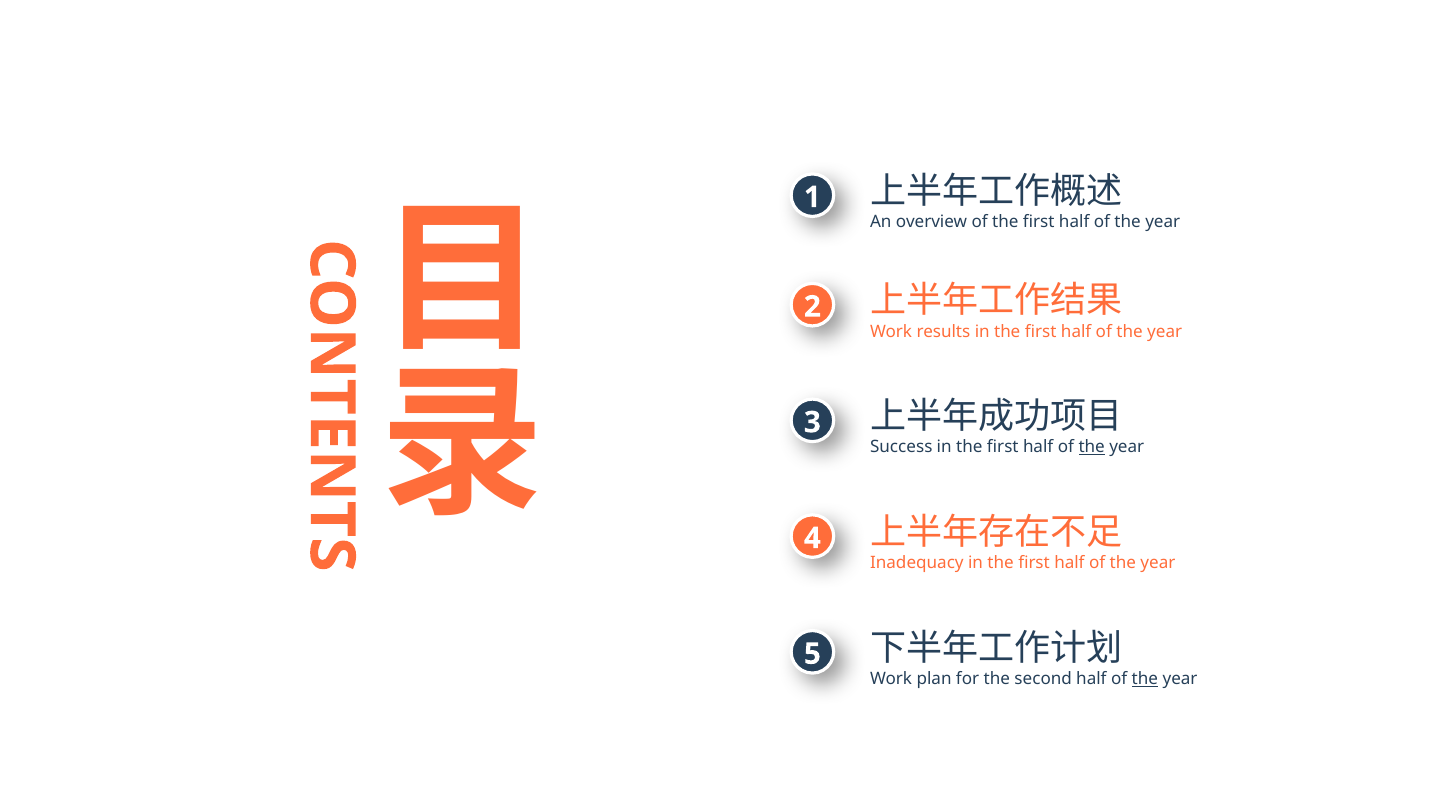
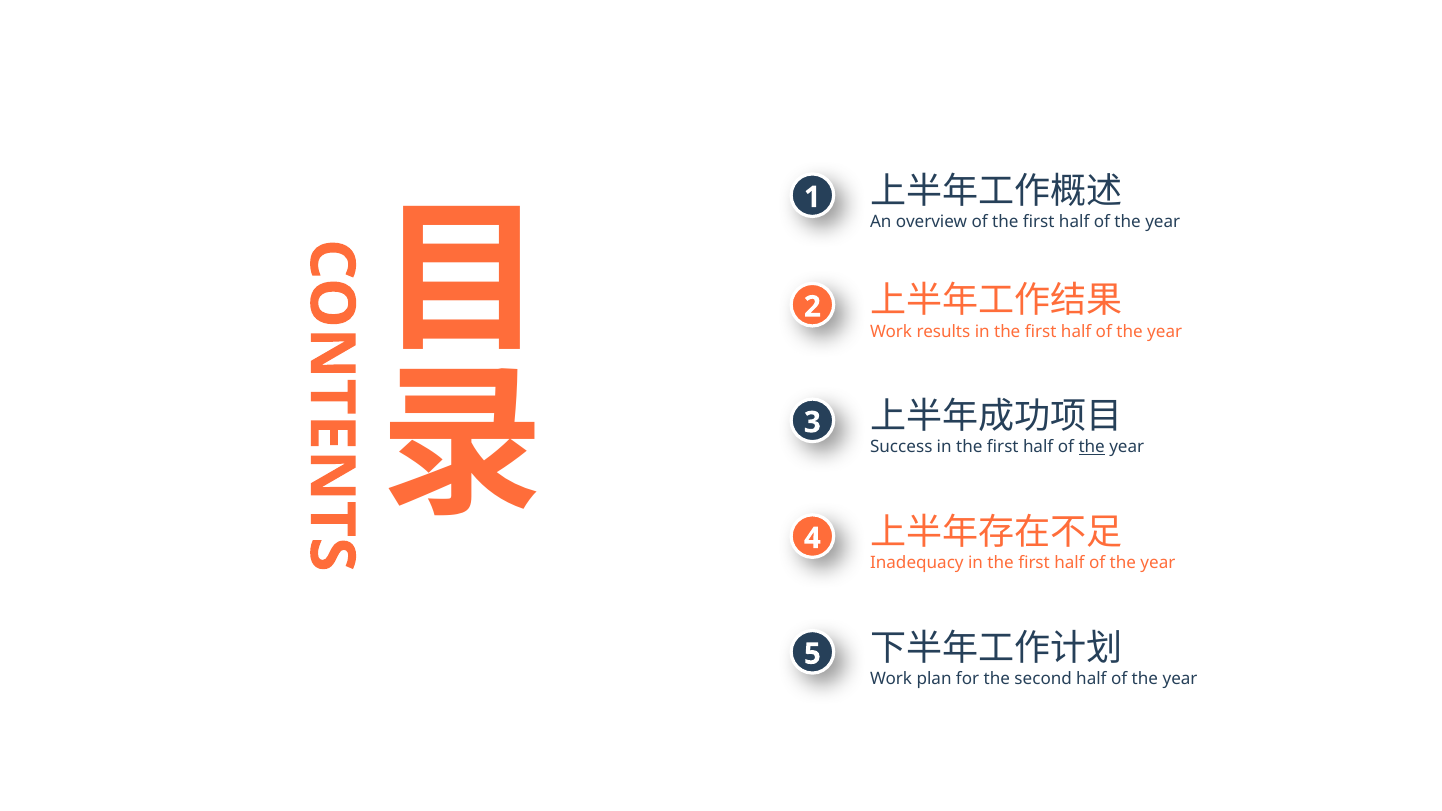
the at (1145, 679) underline: present -> none
